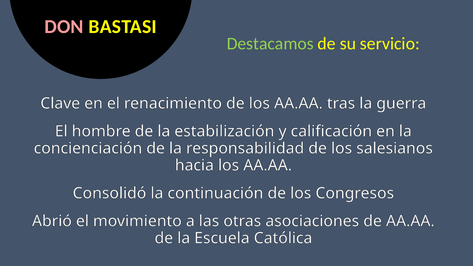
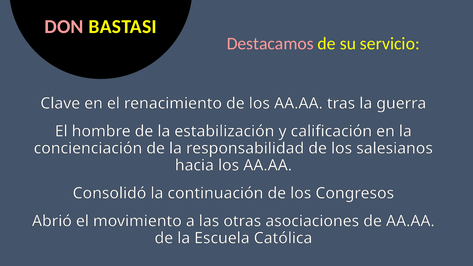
Destacamos colour: light green -> pink
